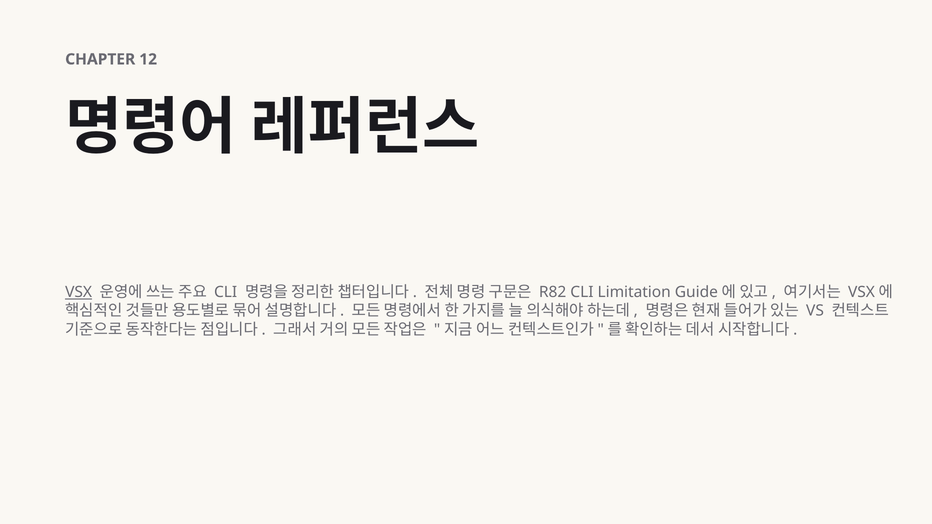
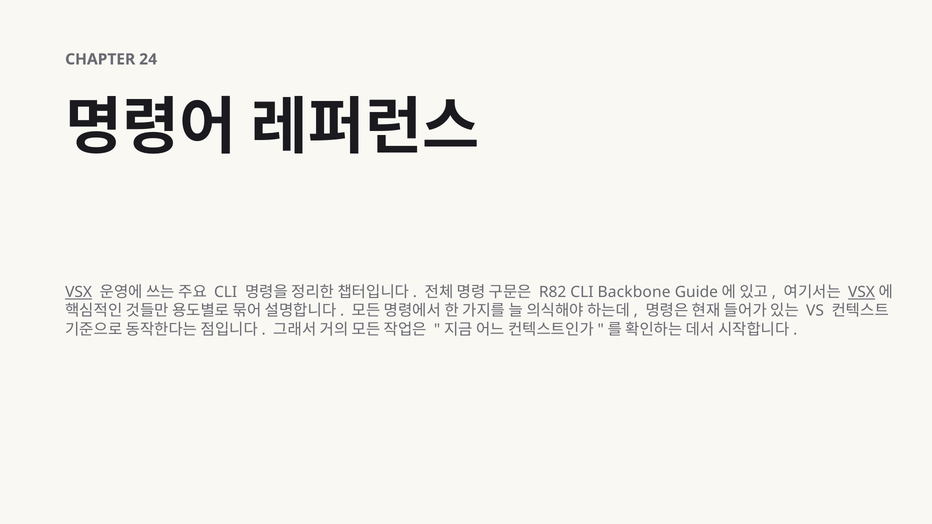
12: 12 -> 24
Limitation: Limitation -> Backbone
VSX at (861, 292) underline: none -> present
